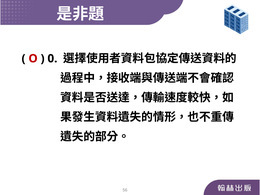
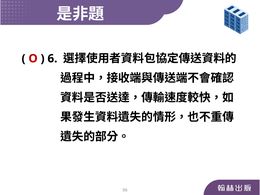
0: 0 -> 6
